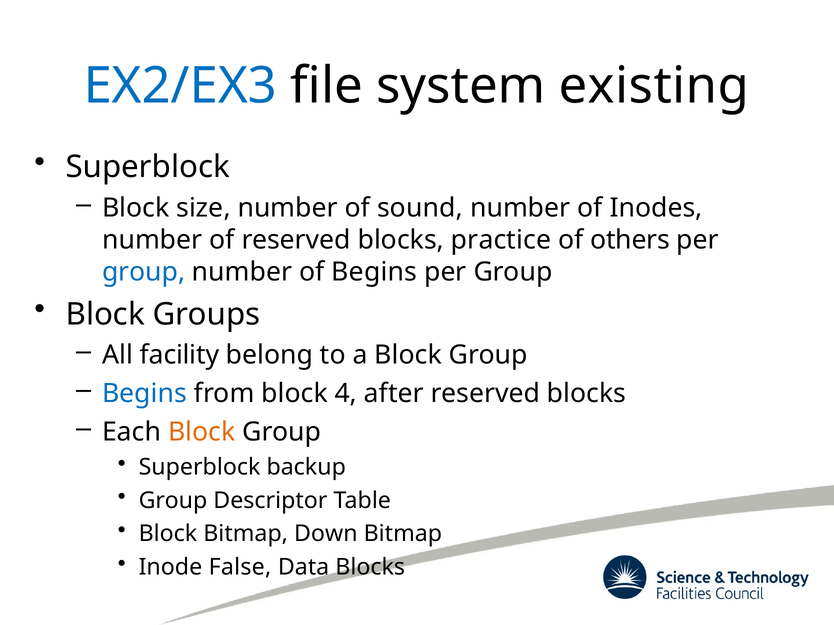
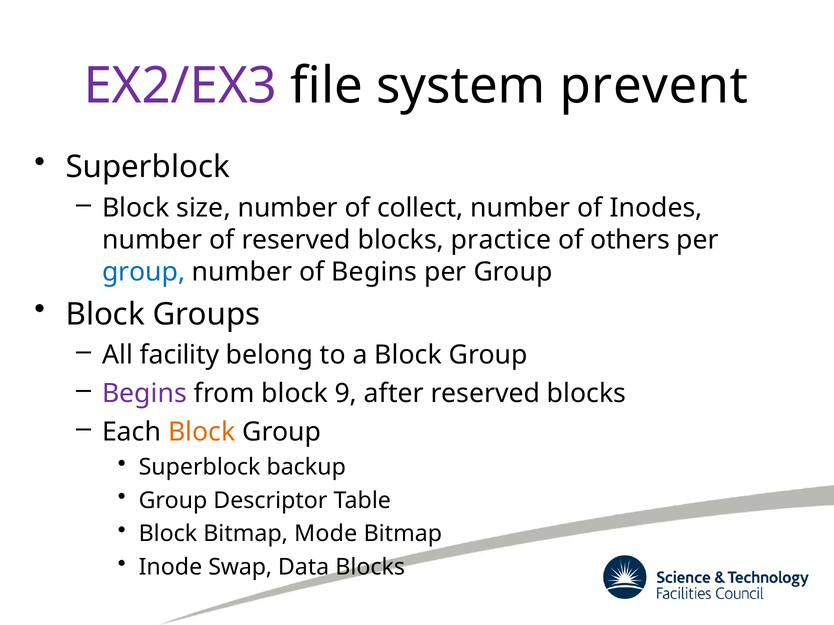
EX2/EX3 colour: blue -> purple
existing: existing -> prevent
sound: sound -> collect
Begins at (145, 394) colour: blue -> purple
4: 4 -> 9
Down: Down -> Mode
False: False -> Swap
